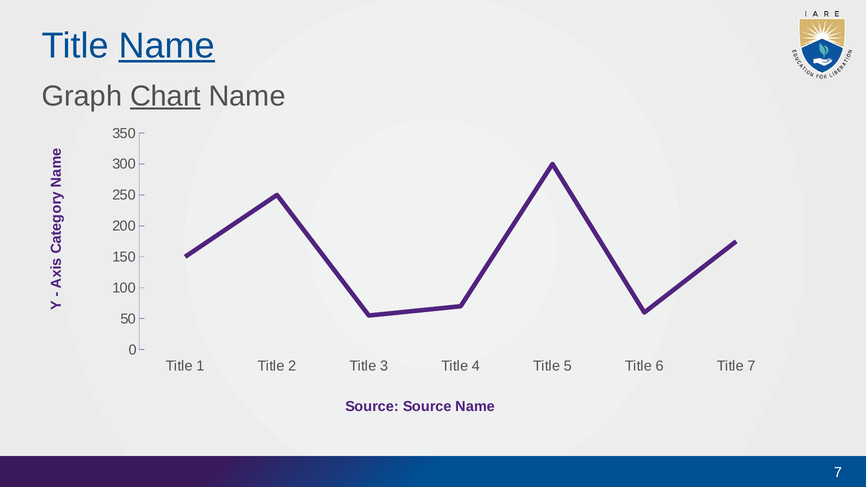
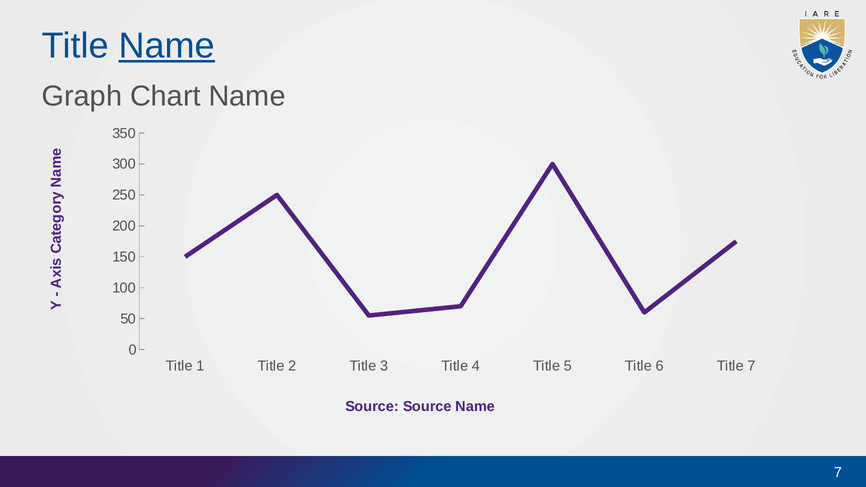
Chart underline: present -> none
